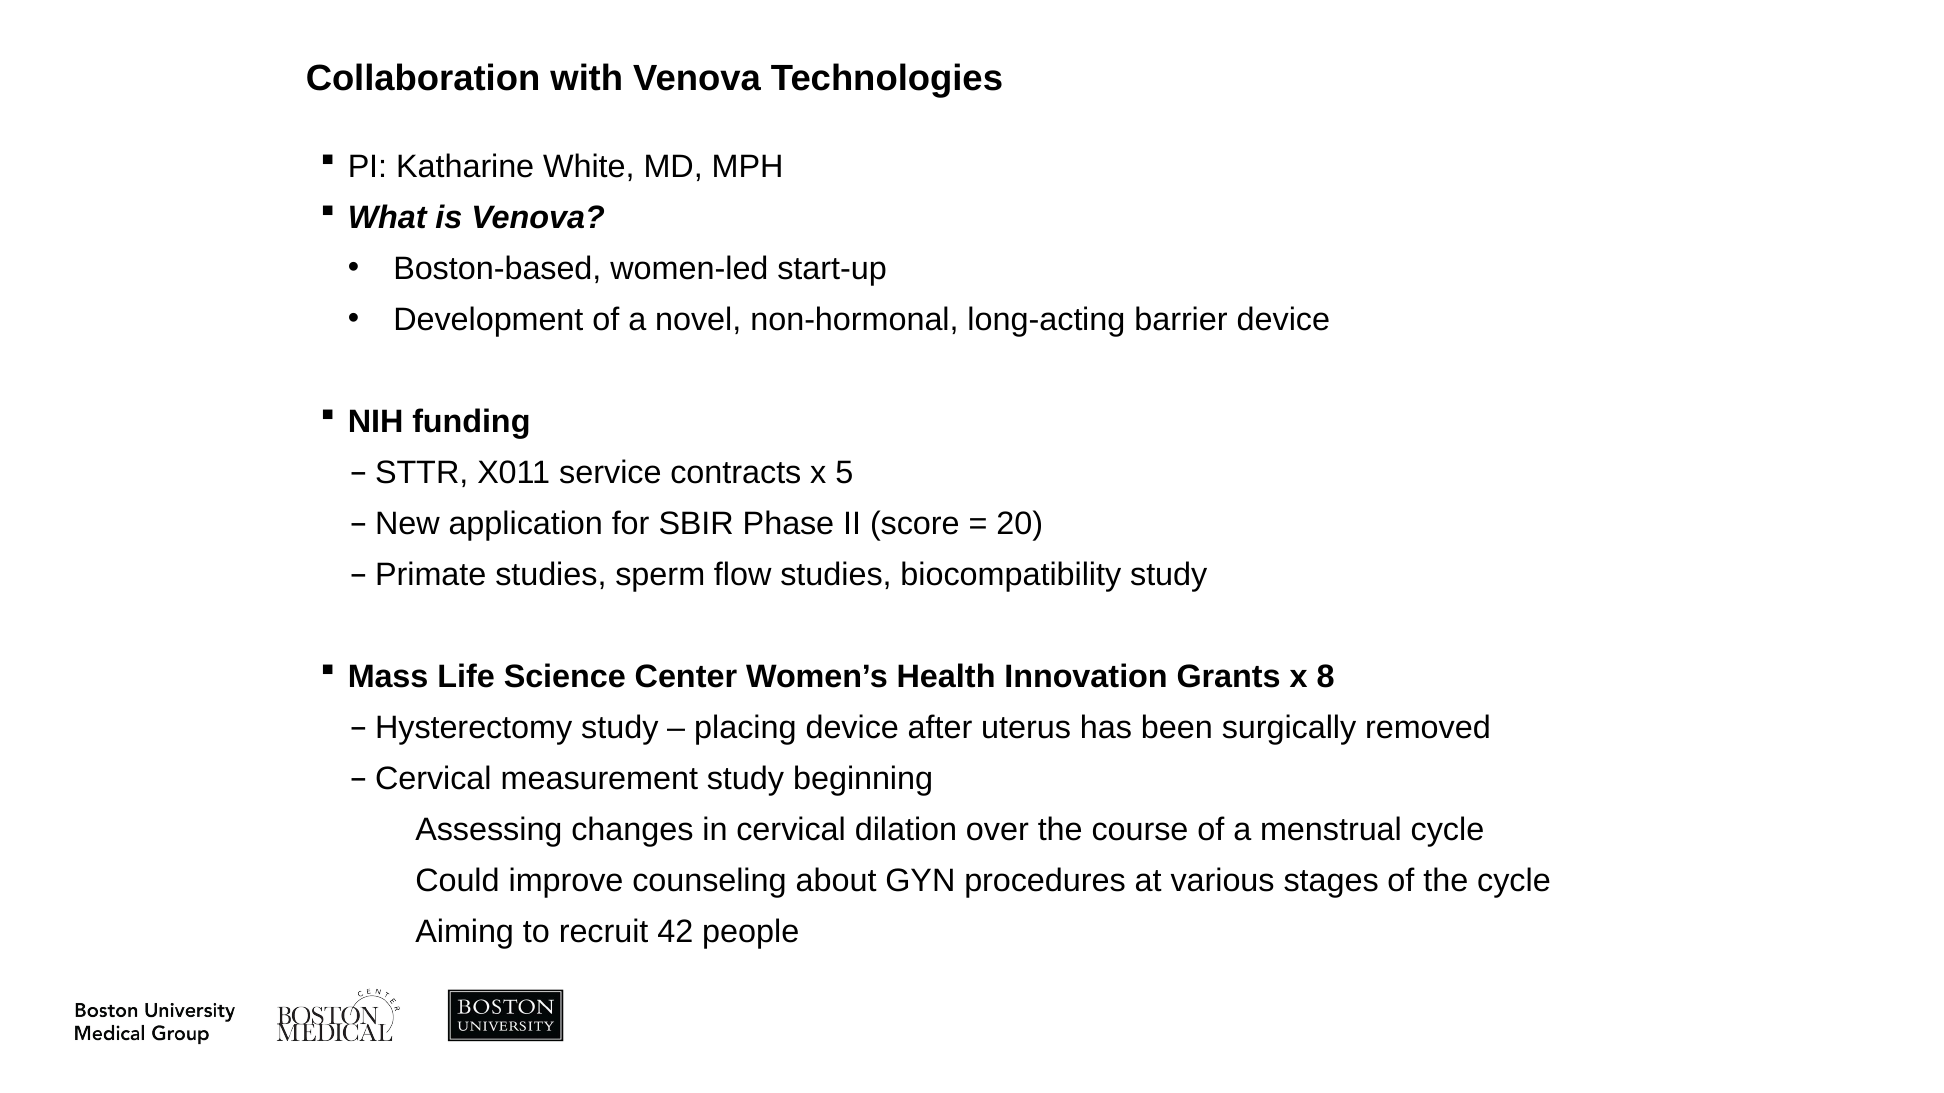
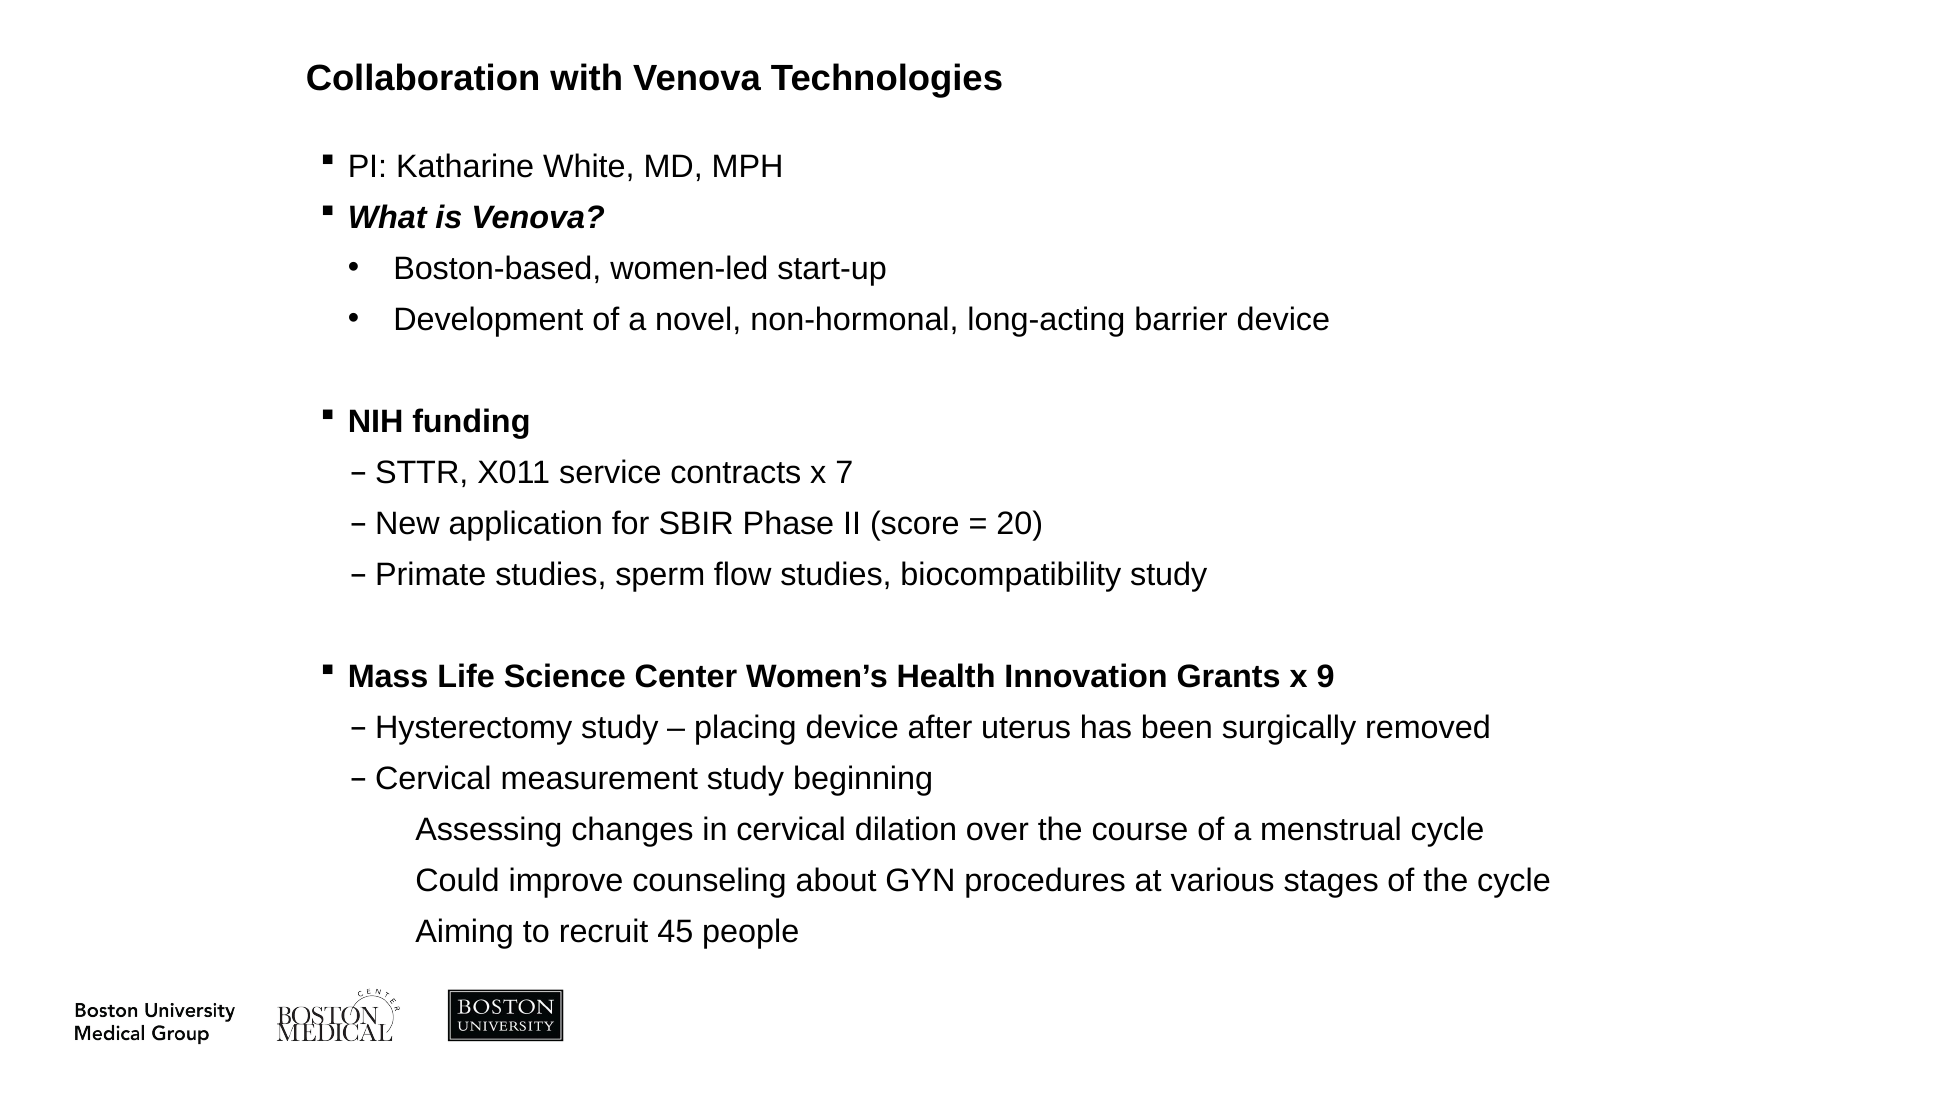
5: 5 -> 7
8: 8 -> 9
42: 42 -> 45
